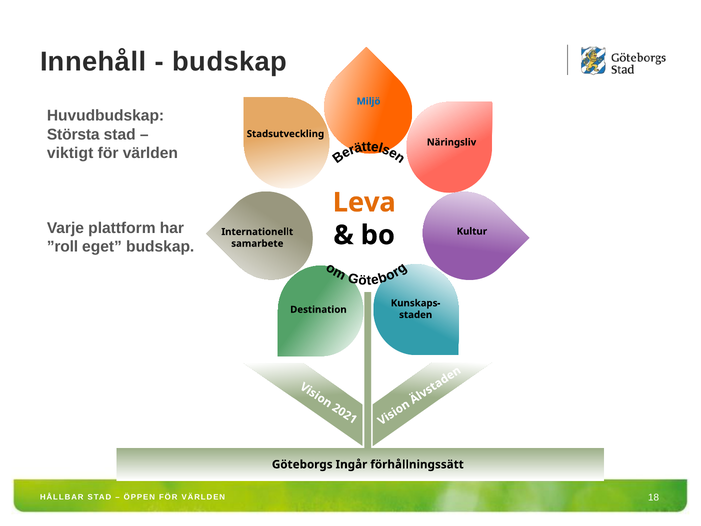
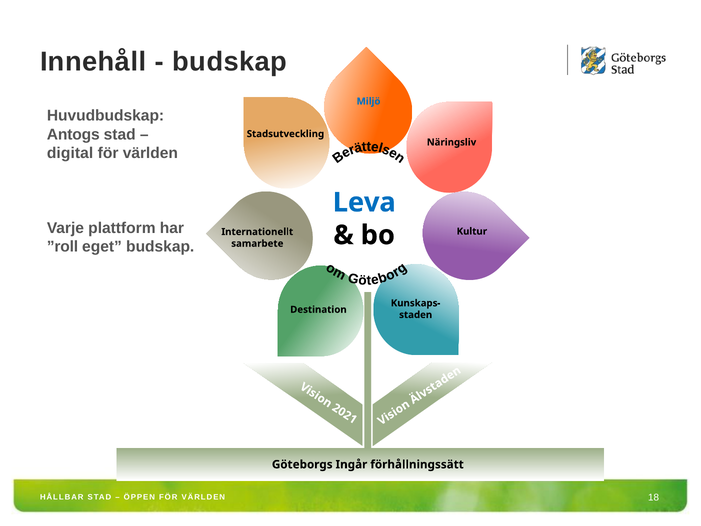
Största: Största -> Antogs
viktigt: viktigt -> digital
Leva colour: orange -> blue
